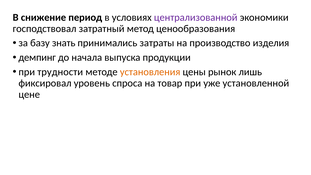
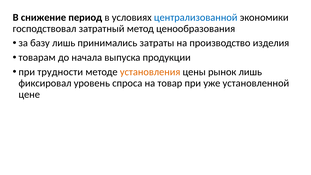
централизованной colour: purple -> blue
базу знать: знать -> лишь
демпинг: демпинг -> товарам
